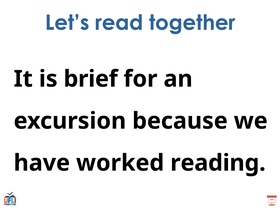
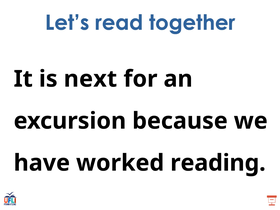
brief: brief -> next
